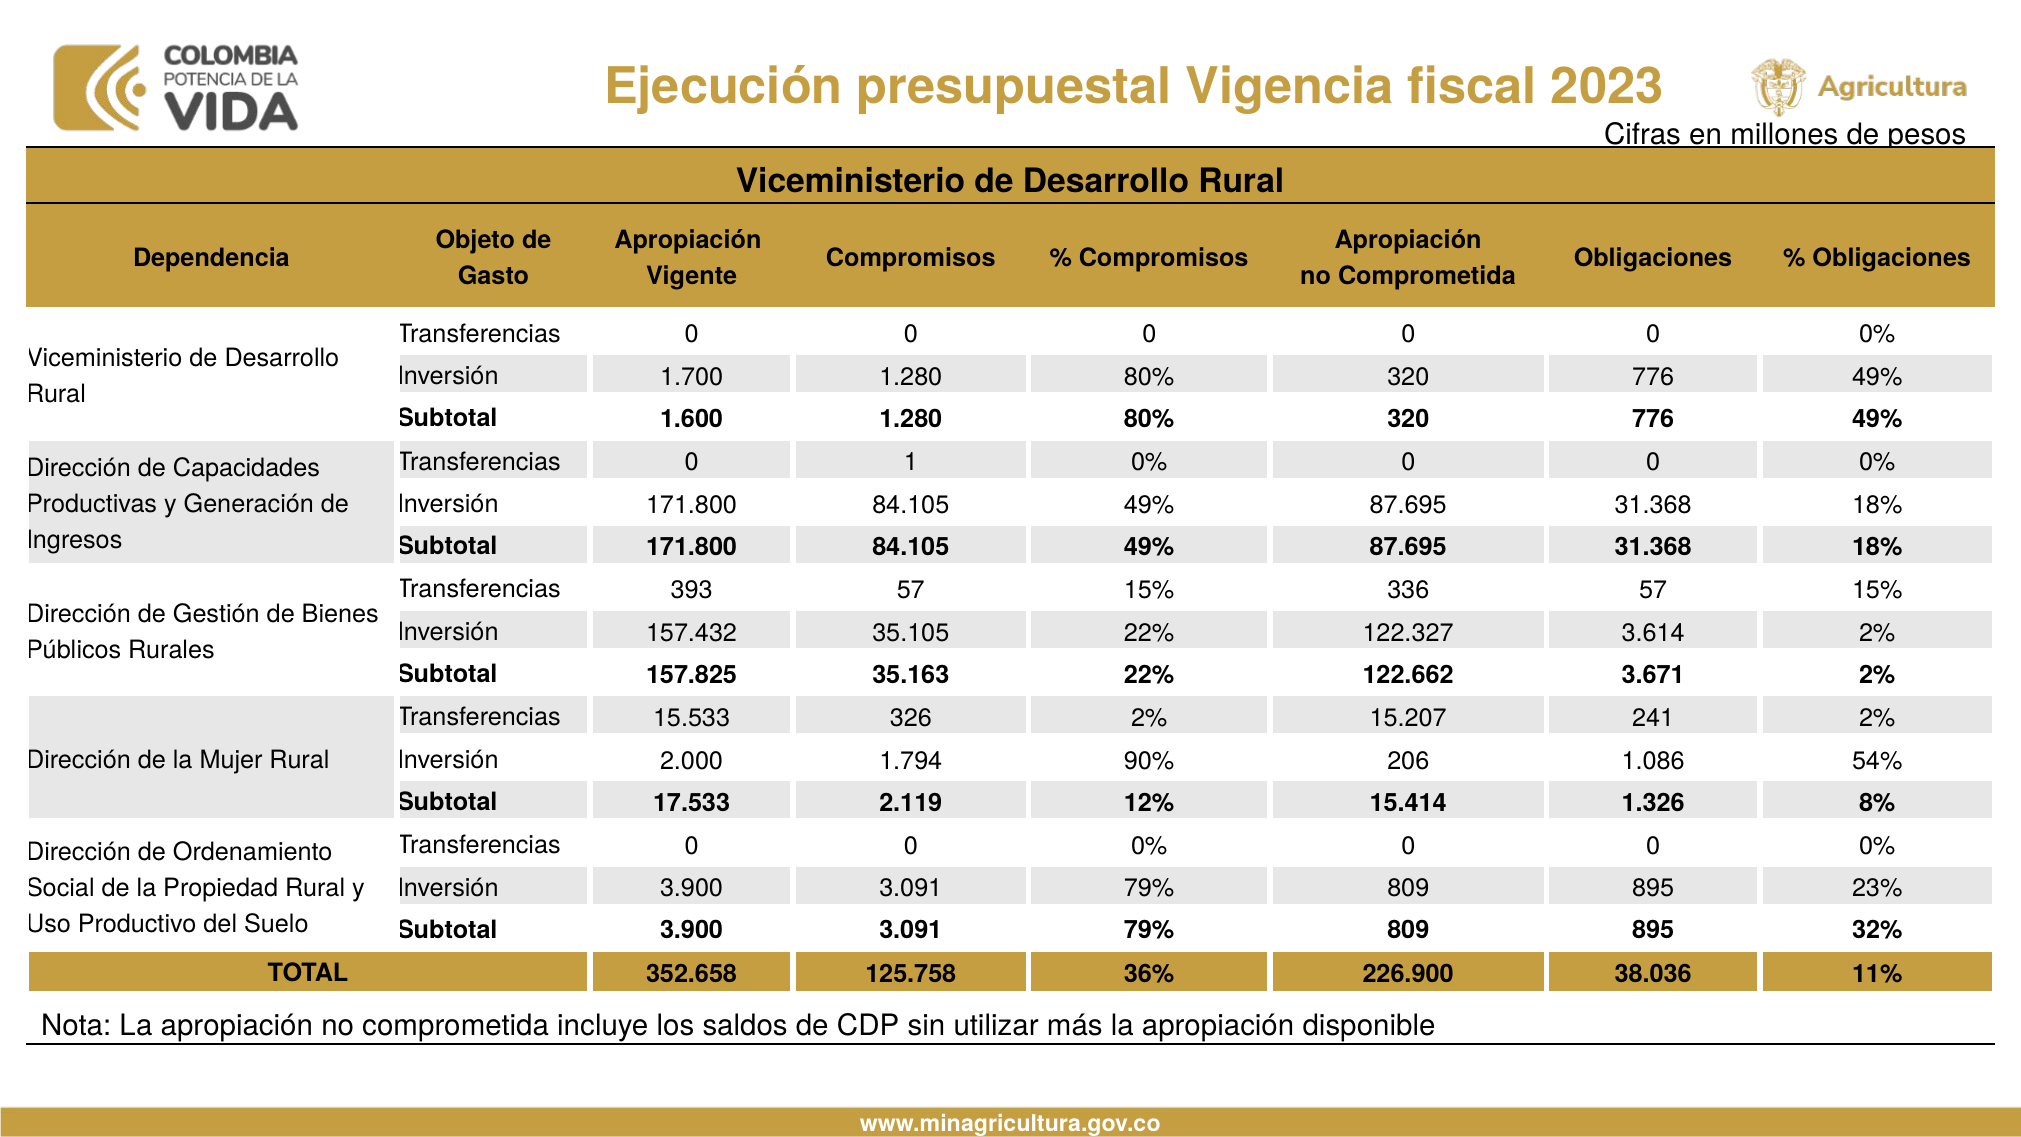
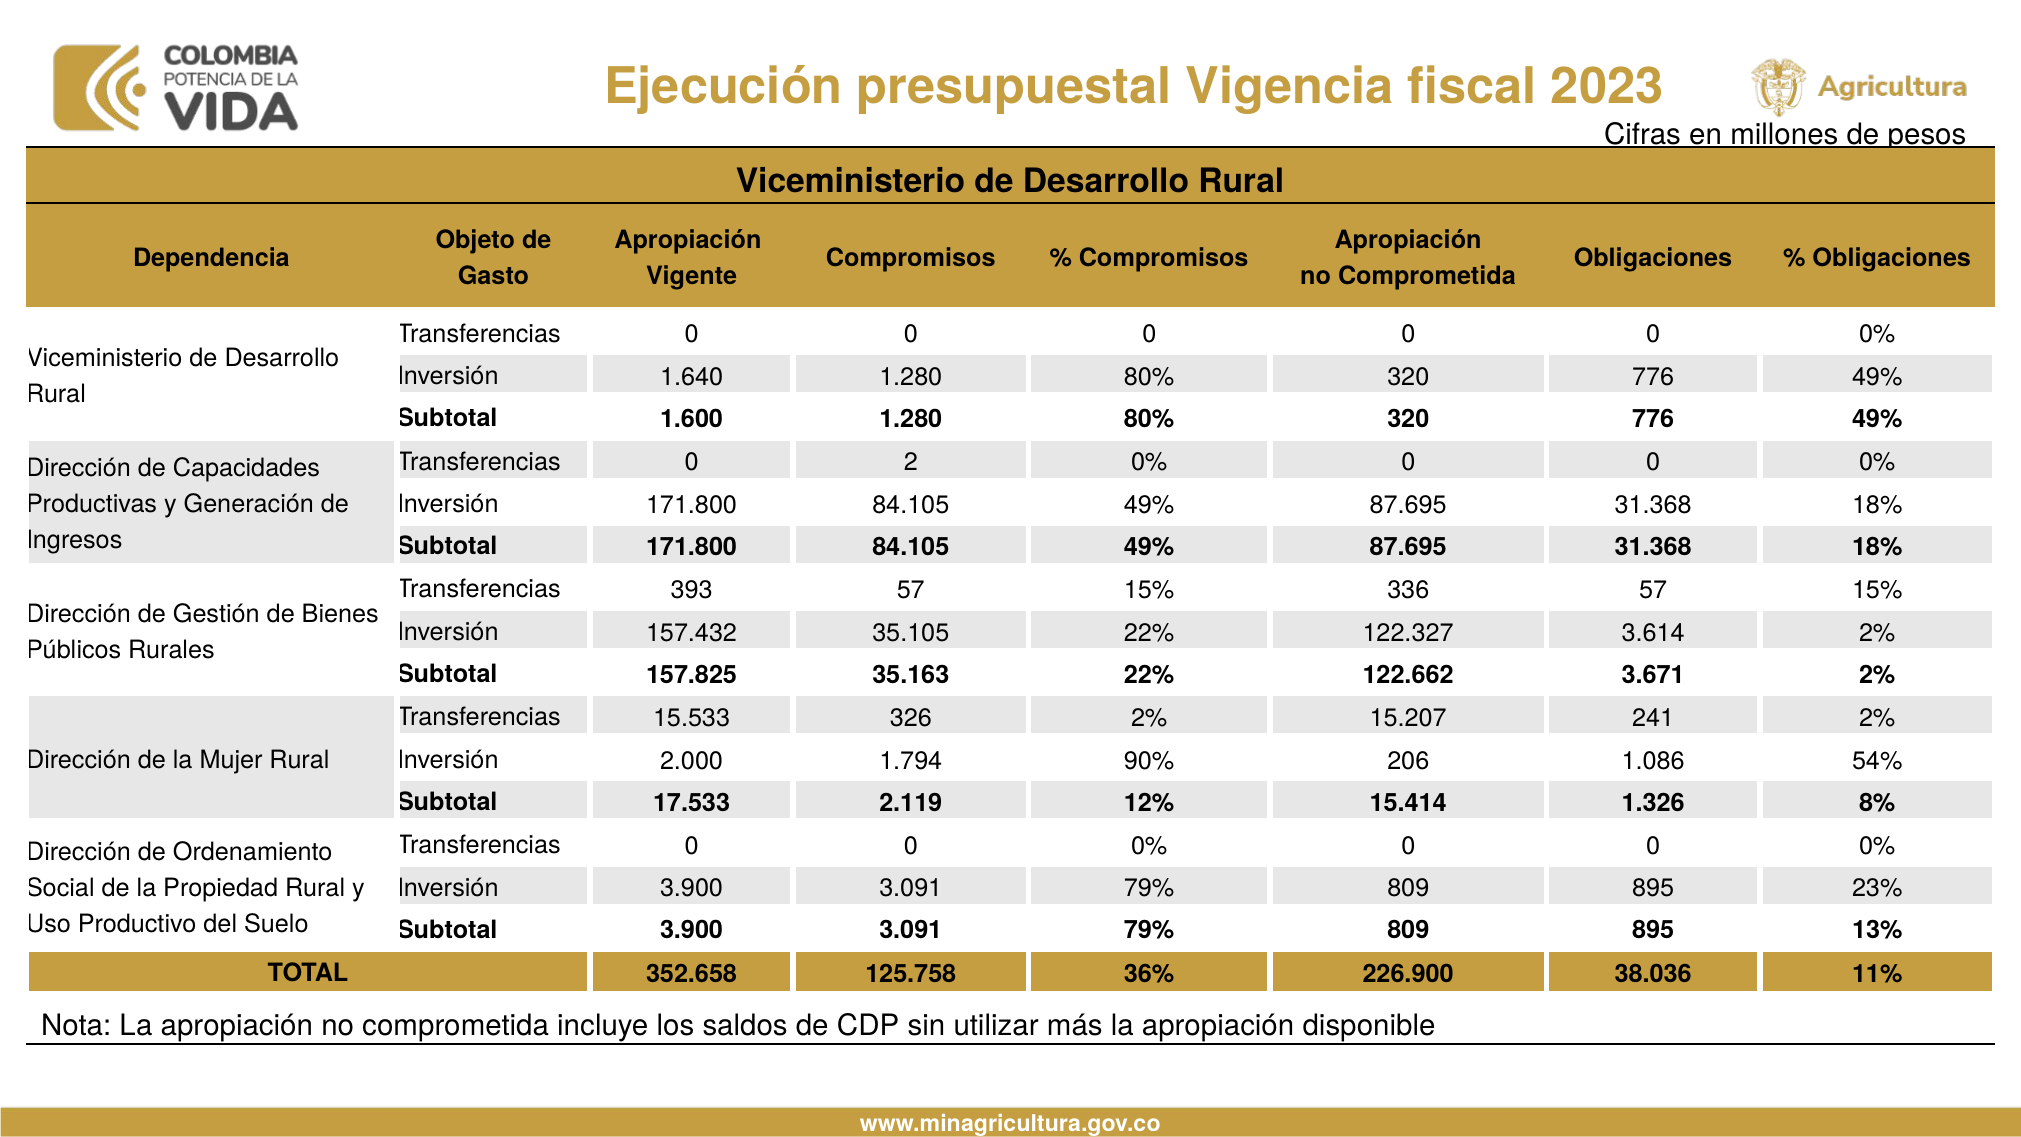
1.700: 1.700 -> 1.640
1: 1 -> 2
32%: 32% -> 13%
